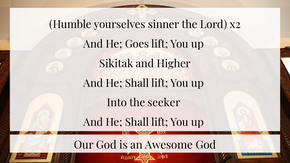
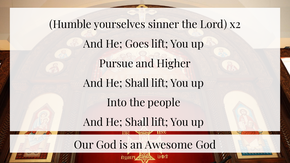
Sikitak: Sikitak -> Pursue
seeker: seeker -> people
